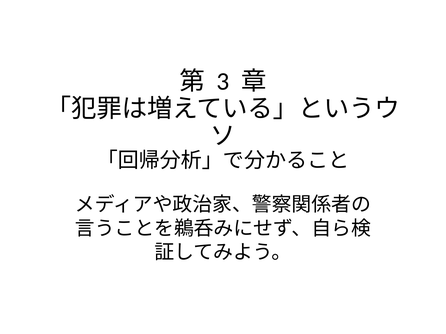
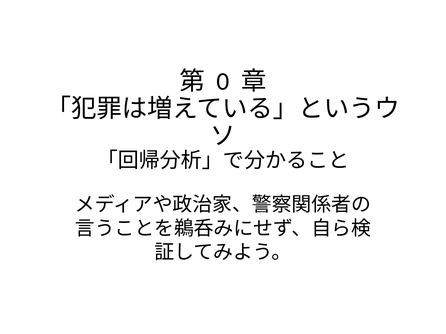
3: 3 -> 0
